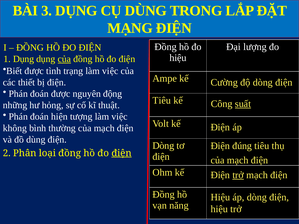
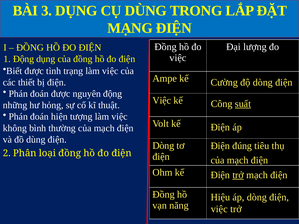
hiệu at (178, 58): hiệu -> việc
1 Dụng: Dụng -> Động
của at (64, 59) underline: present -> none
Tiêu at (162, 100): Tiêu -> Việc
điện at (122, 153) underline: present -> none
hiệu at (219, 209): hiệu -> việc
